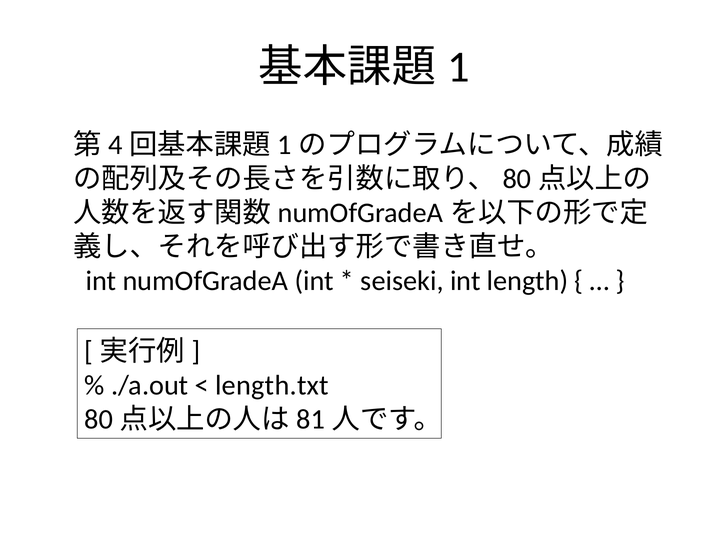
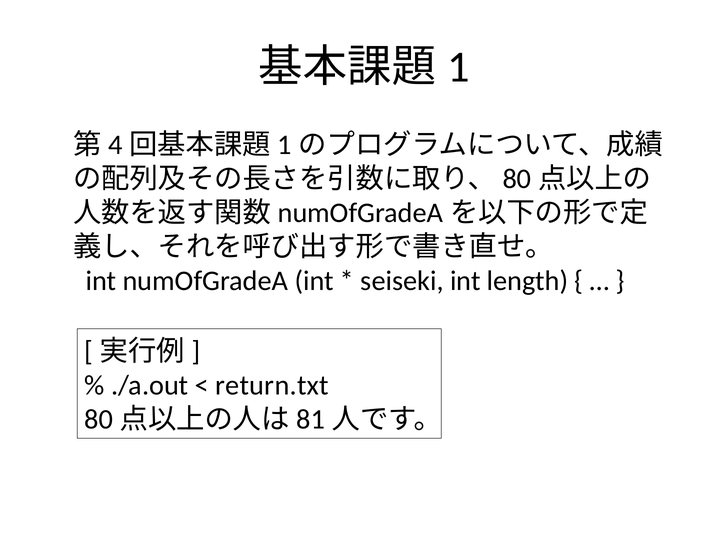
length.txt: length.txt -> return.txt
